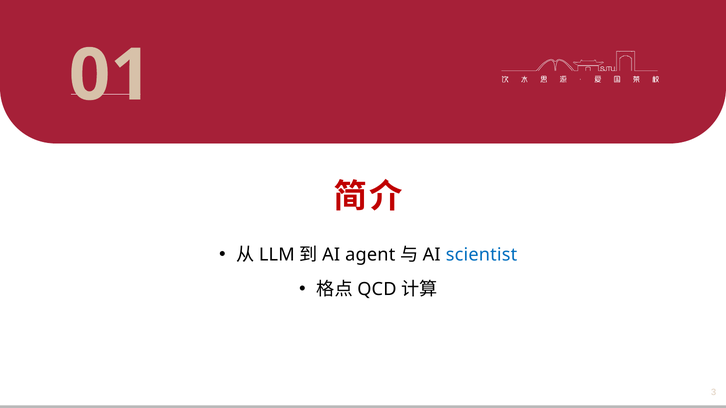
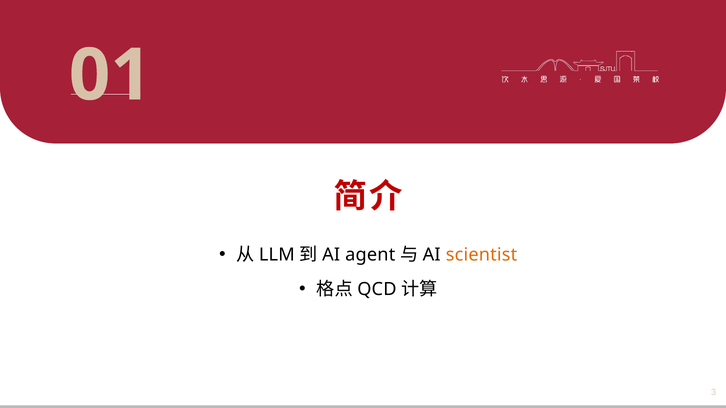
scientist colour: blue -> orange
